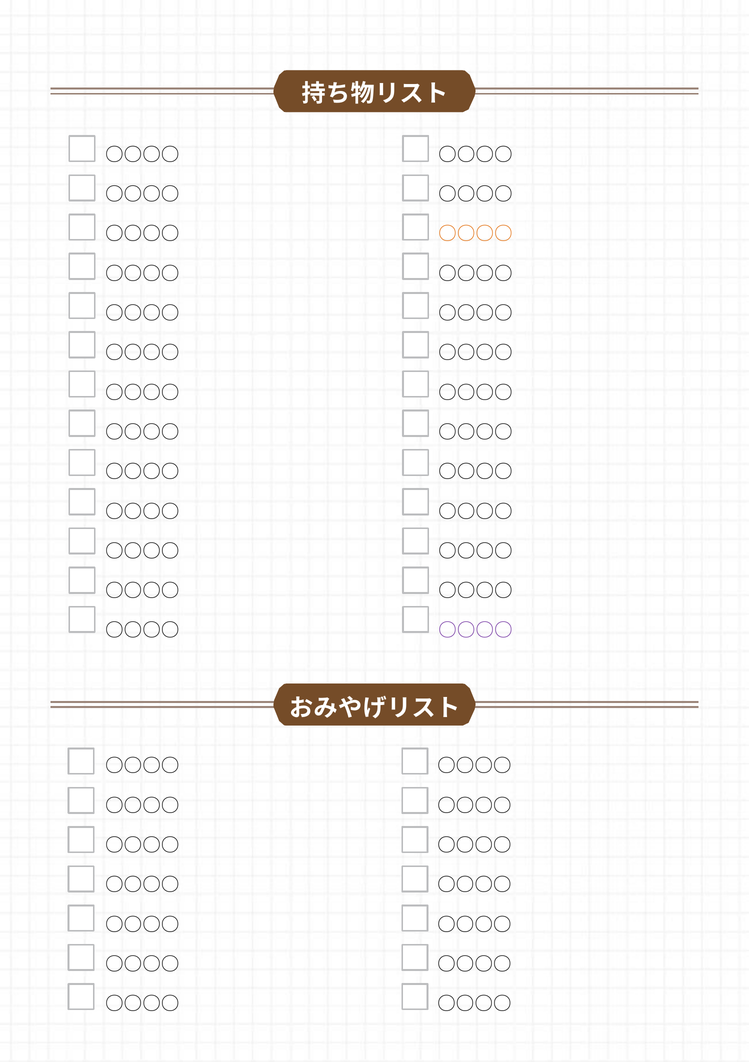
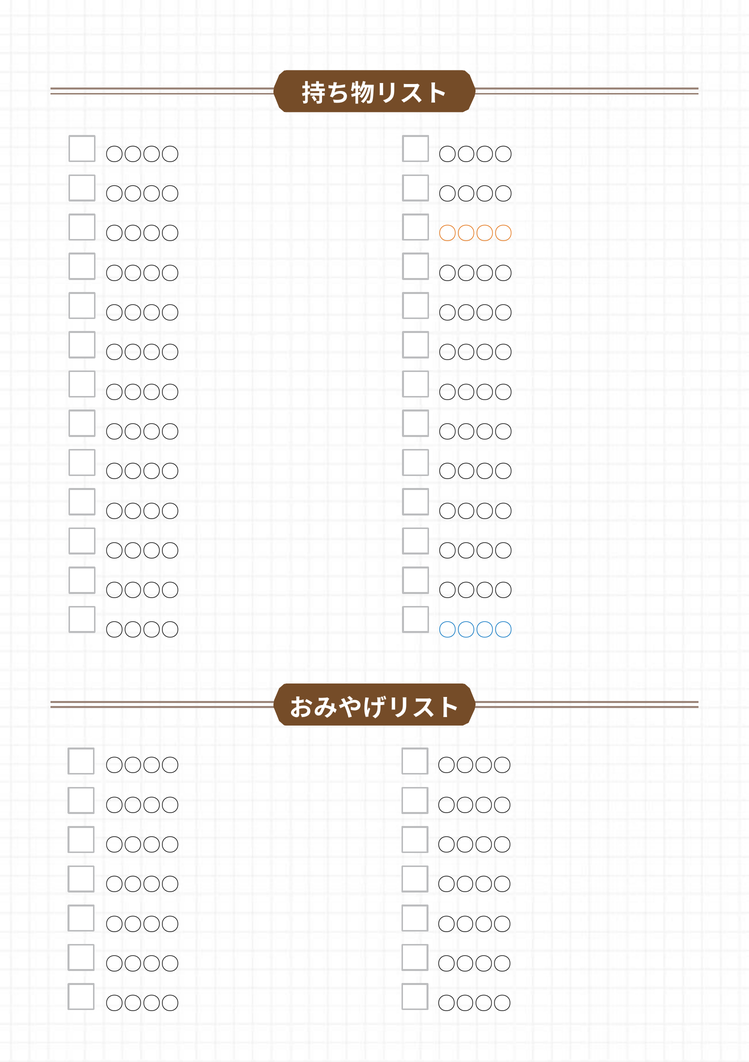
〇〇〇〇 at (475, 631) colour: purple -> blue
